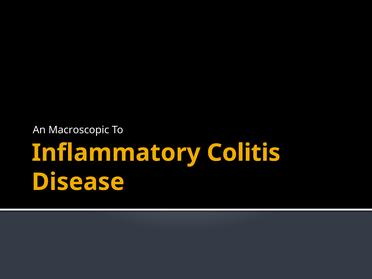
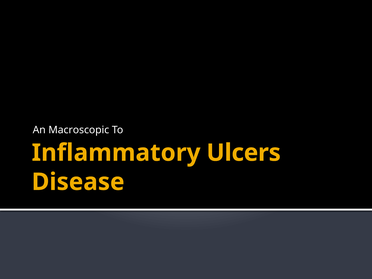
Colitis: Colitis -> Ulcers
